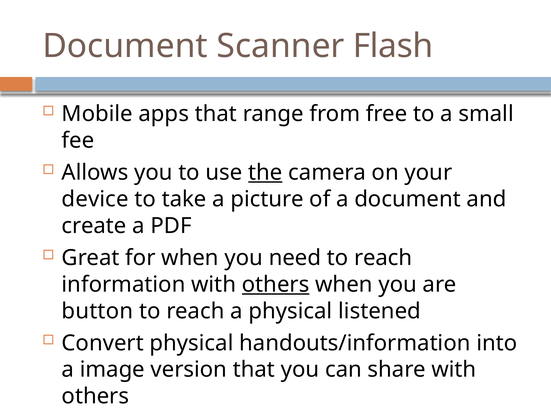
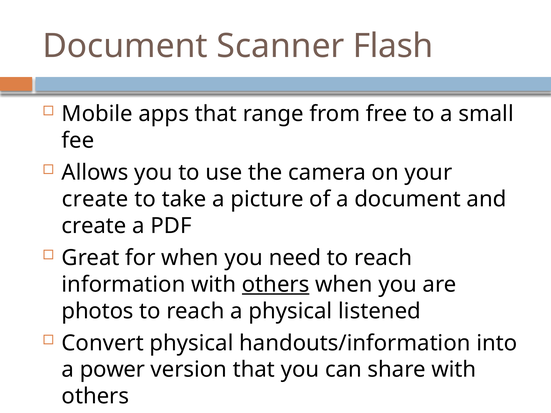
the underline: present -> none
device at (95, 199): device -> create
button: button -> photos
image: image -> power
